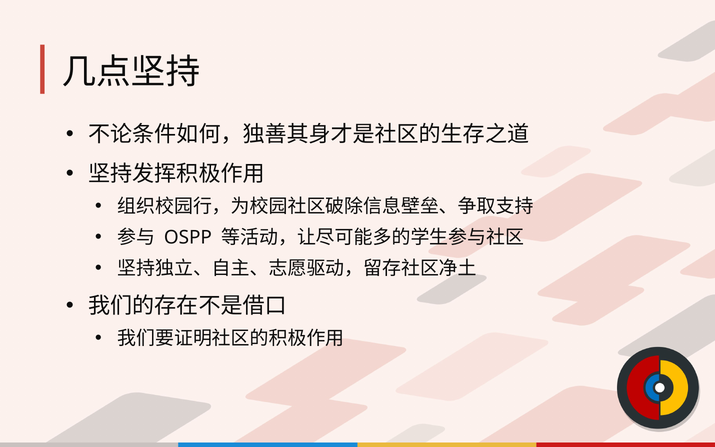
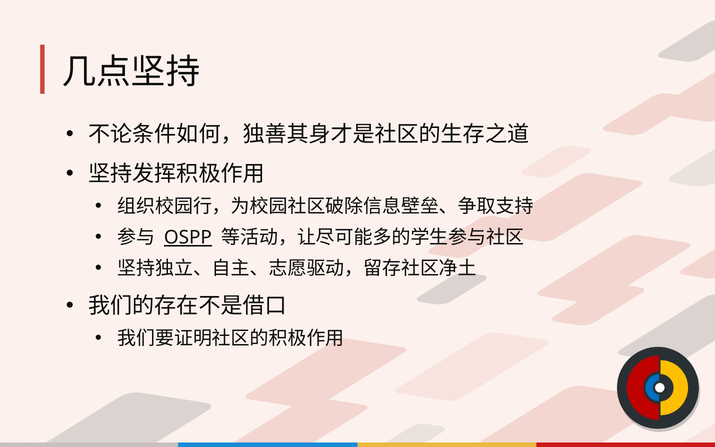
OSPP underline: none -> present
